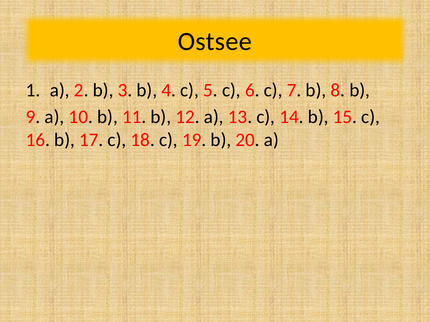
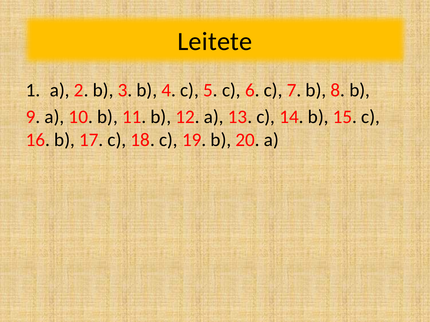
Ostsee: Ostsee -> Leitete
